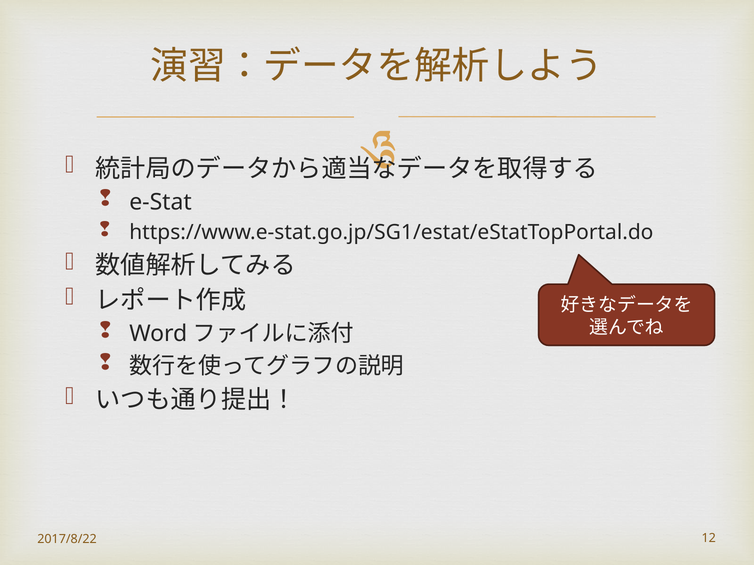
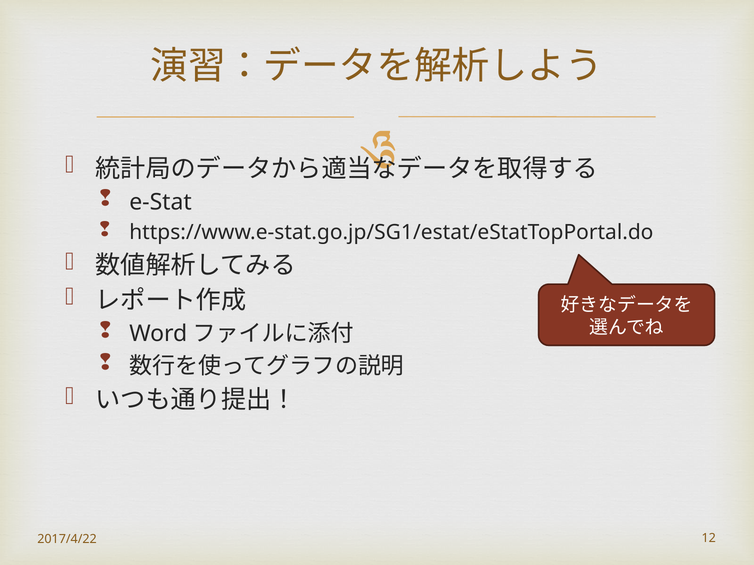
2017/8/22: 2017/8/22 -> 2017/4/22
